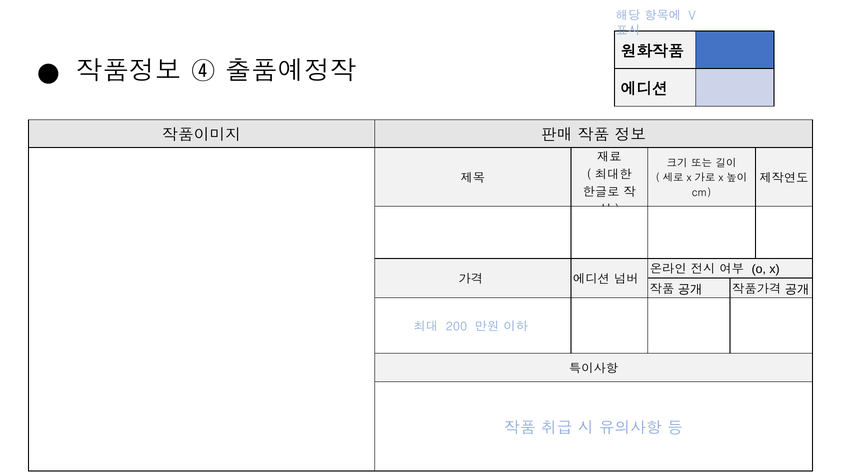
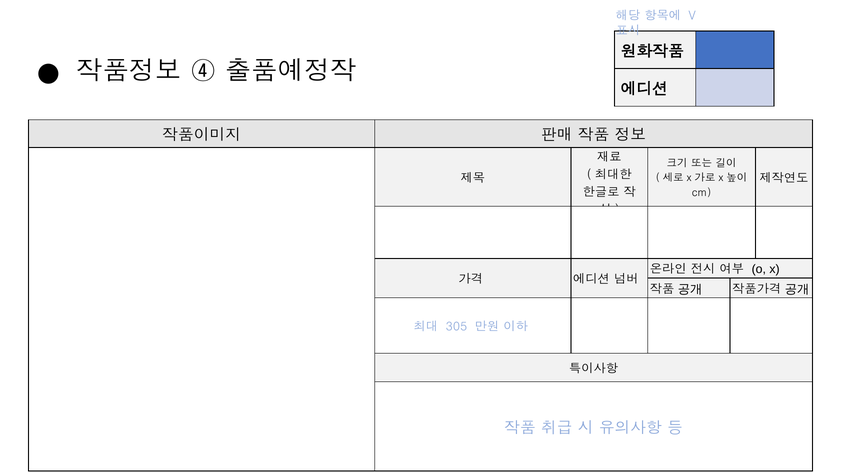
200: 200 -> 305
